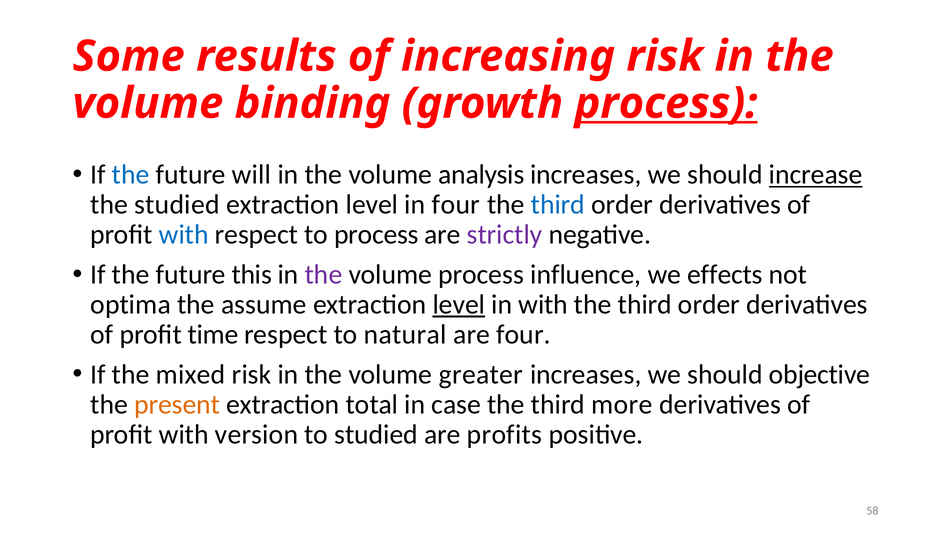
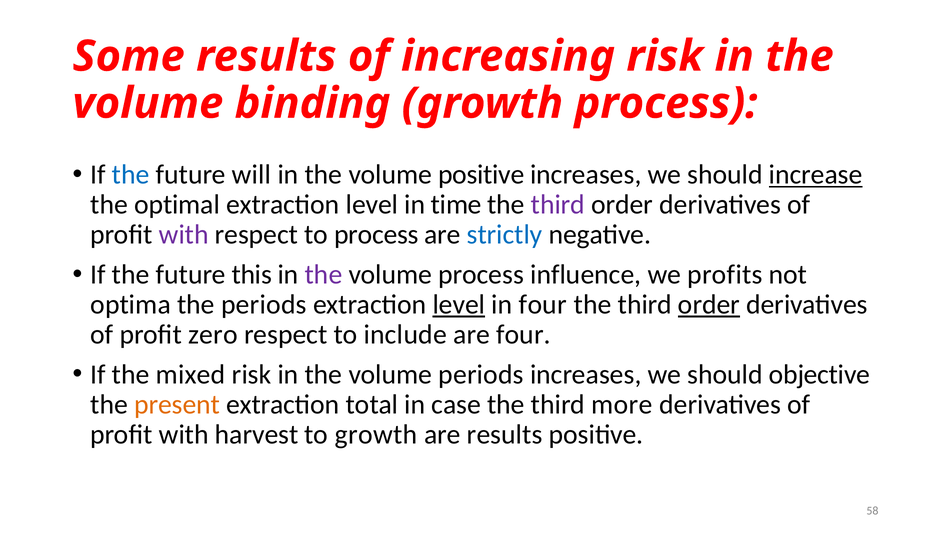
process at (666, 103) underline: present -> none
volume analysis: analysis -> positive
the studied: studied -> optimal
in four: four -> time
third at (558, 205) colour: blue -> purple
with at (184, 235) colour: blue -> purple
strictly colour: purple -> blue
effects: effects -> profits
the assume: assume -> periods
in with: with -> four
order at (709, 305) underline: none -> present
time: time -> zero
natural: natural -> include
volume greater: greater -> periods
version: version -> harvest
to studied: studied -> growth
are profits: profits -> results
